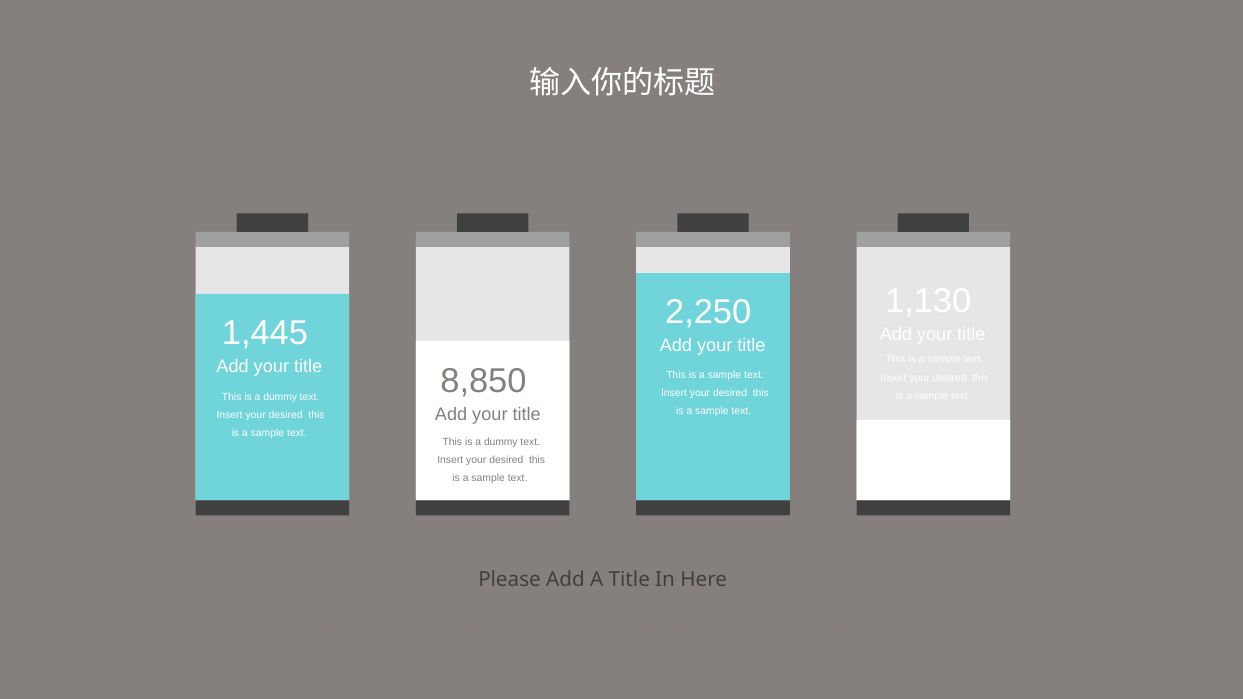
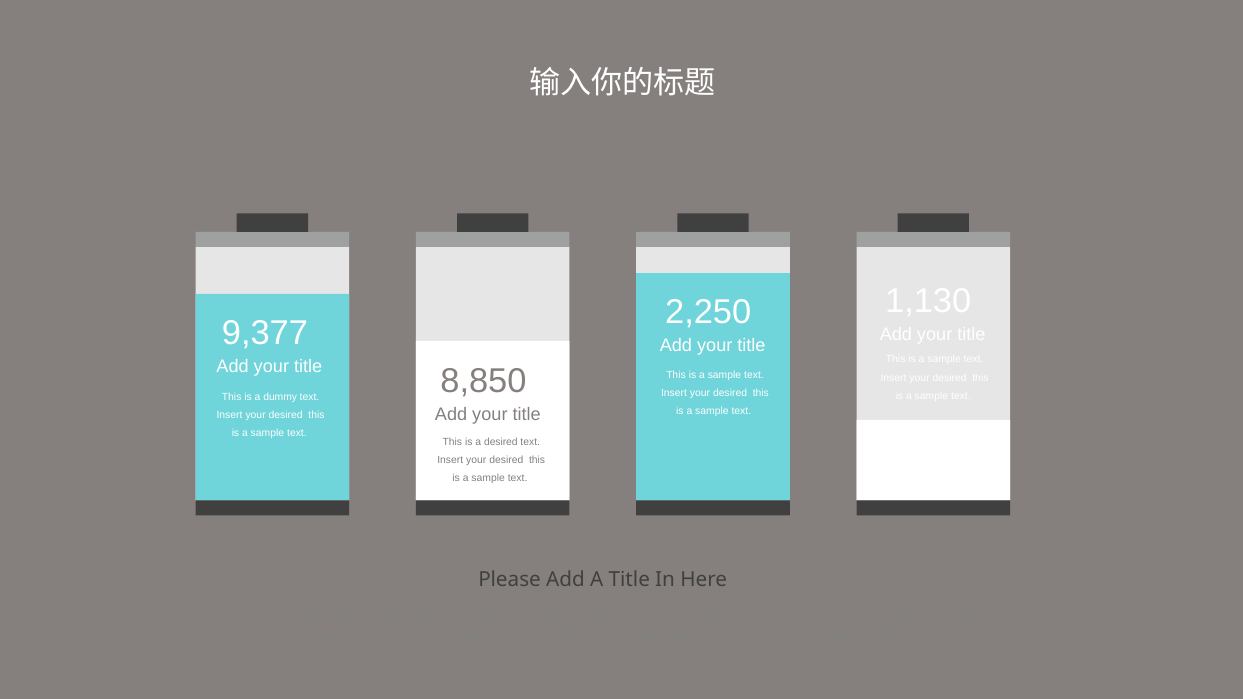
1,445: 1,445 -> 9,377
dummy at (501, 442): dummy -> desired
